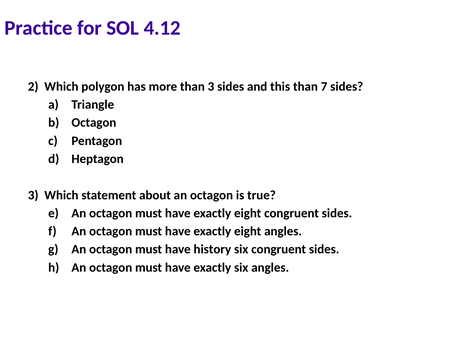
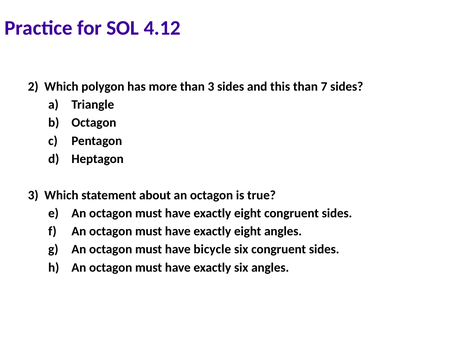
history: history -> bicycle
